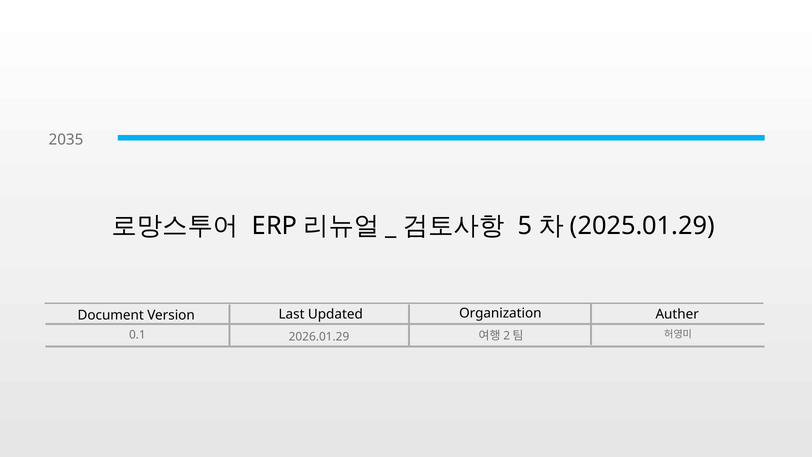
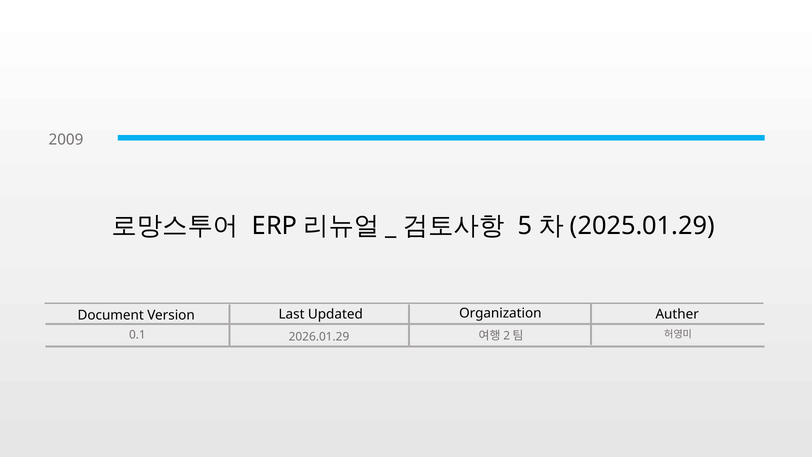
2035: 2035 -> 2009
